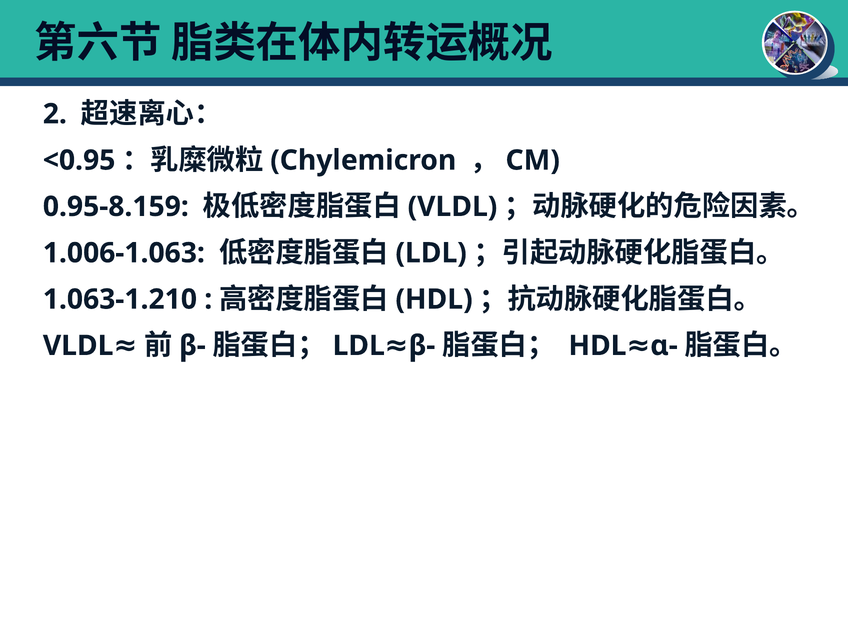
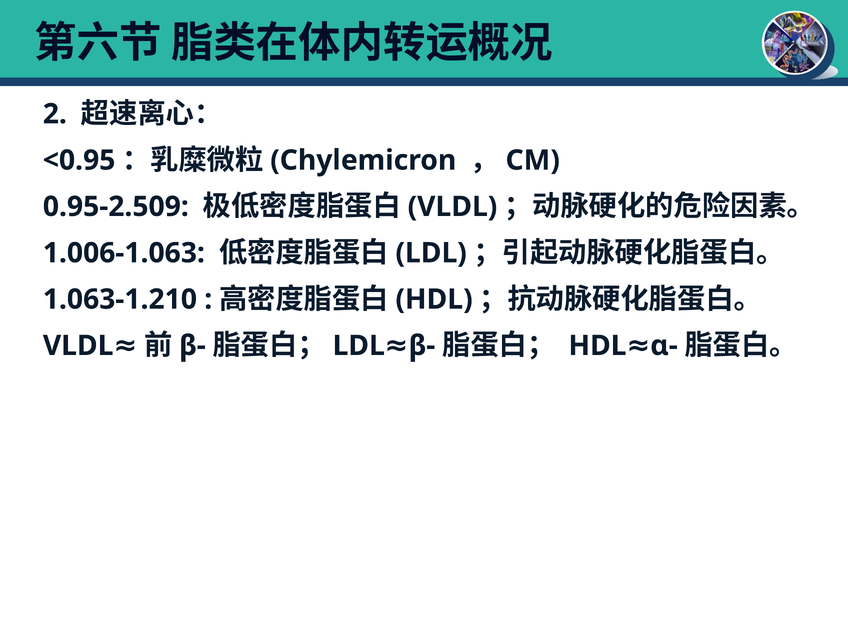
0.95-8.159: 0.95-8.159 -> 0.95-2.509
